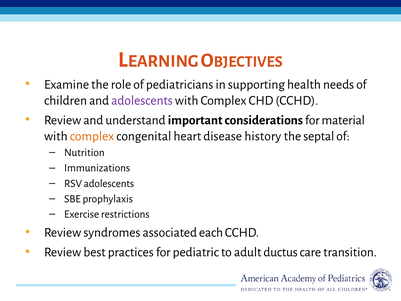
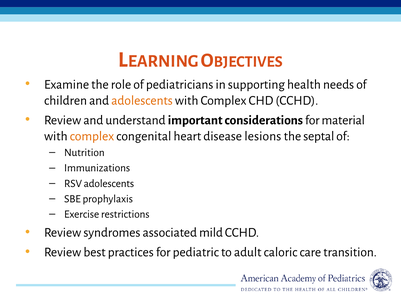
adolescents at (142, 100) colour: purple -> orange
history: history -> lesions
each: each -> mild
ductus: ductus -> caloric
